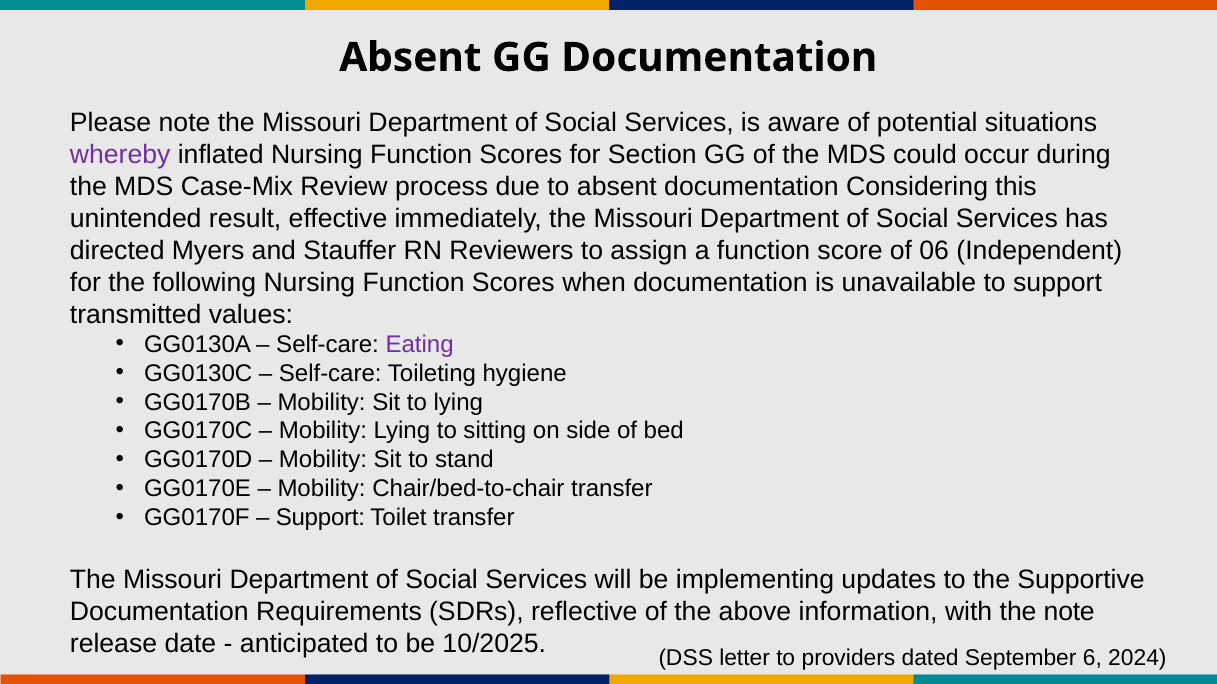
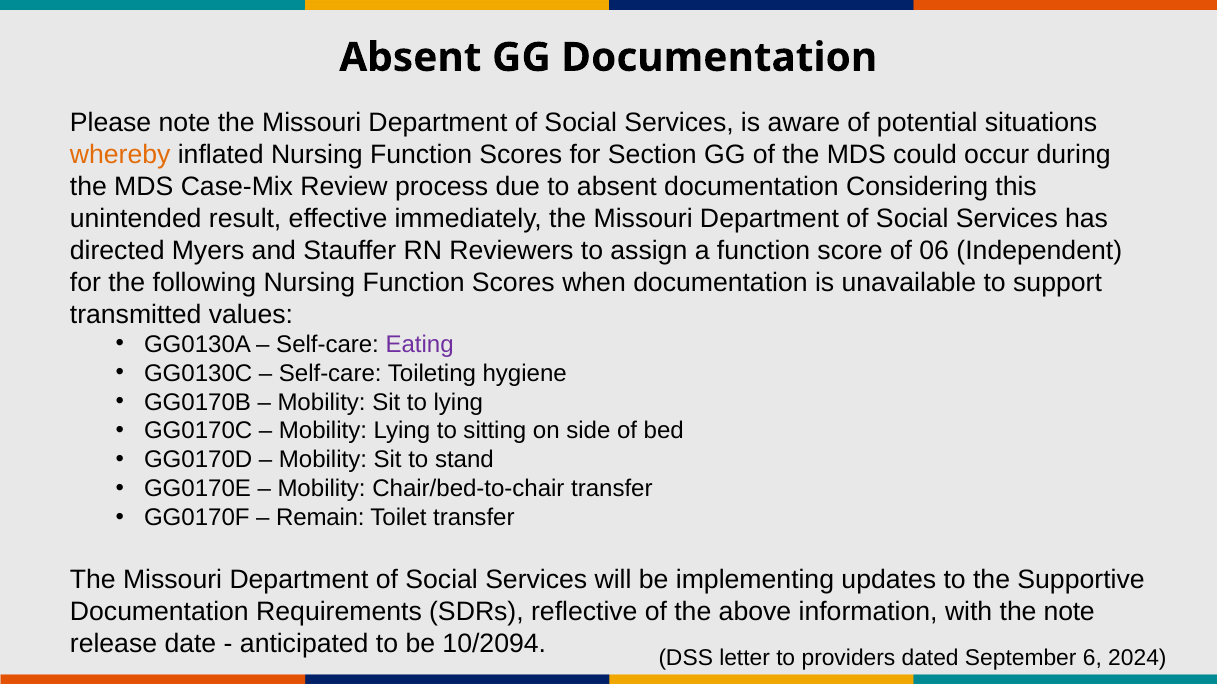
whereby colour: purple -> orange
Support at (320, 518): Support -> Remain
10/2025: 10/2025 -> 10/2094
